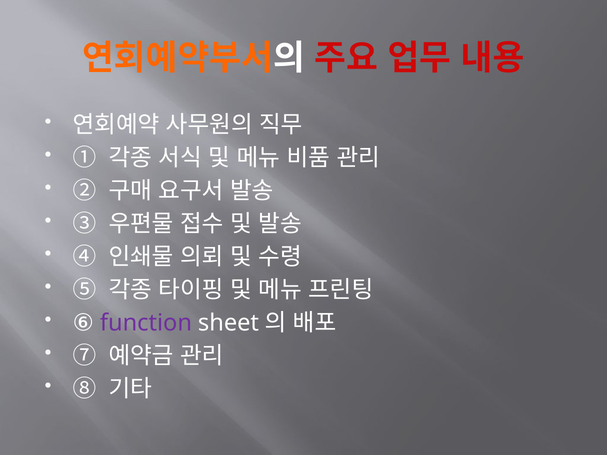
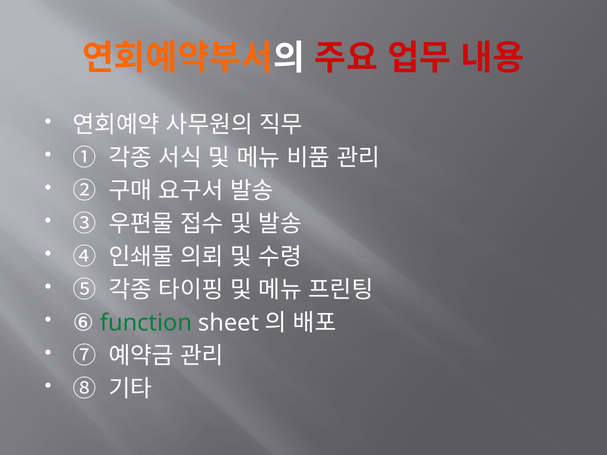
function colour: purple -> green
